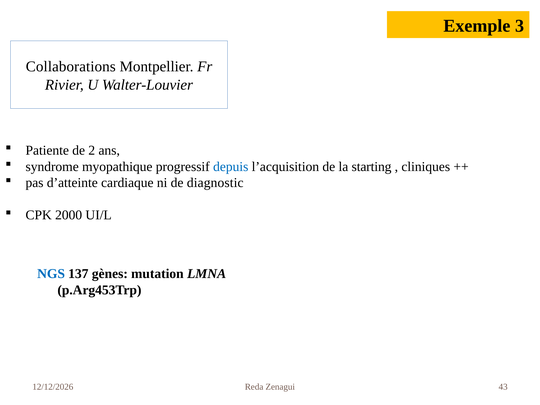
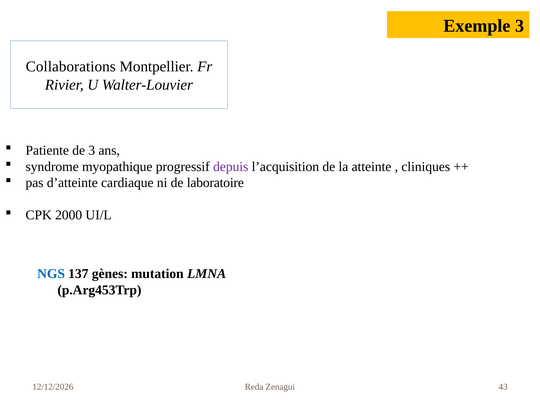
de 2: 2 -> 3
depuis colour: blue -> purple
starting: starting -> atteinte
diagnostic: diagnostic -> laboratoire
